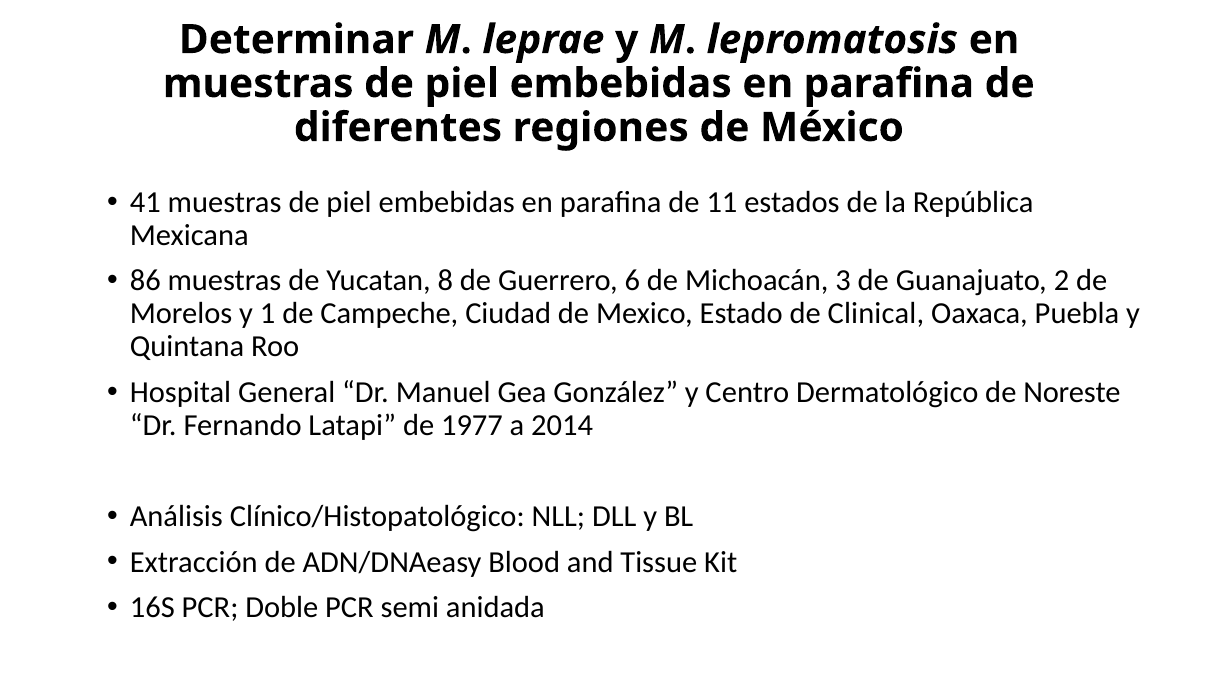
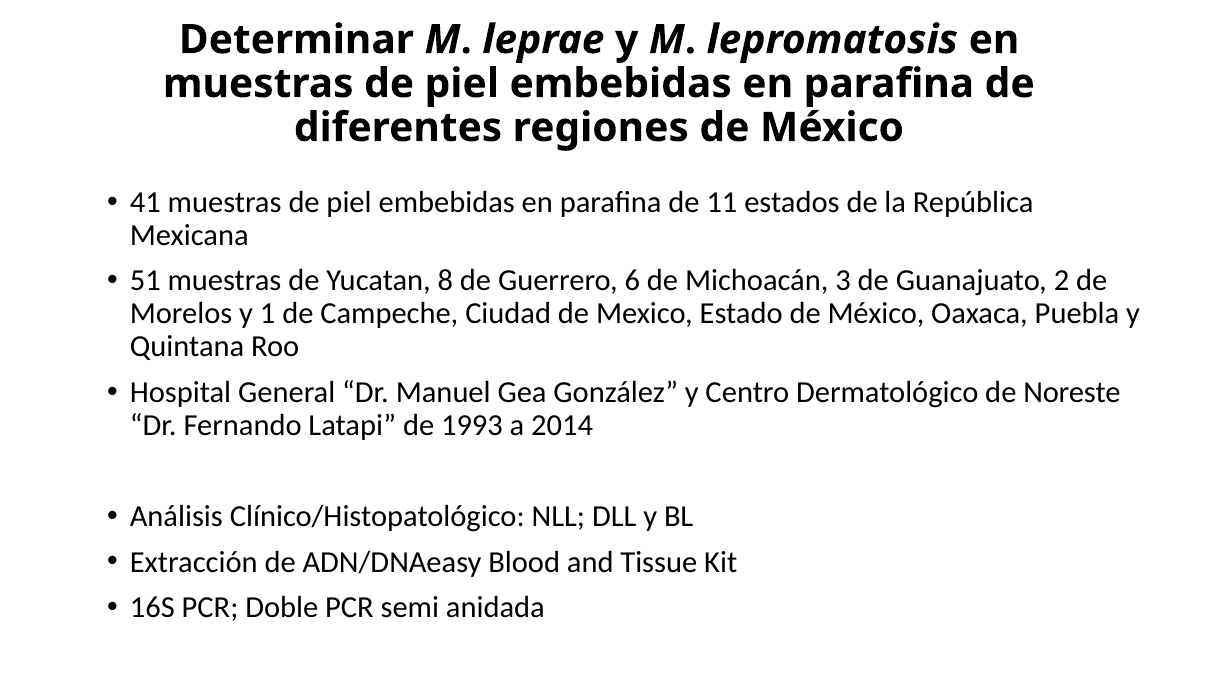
86: 86 -> 51
Estado de Clinical: Clinical -> México
1977: 1977 -> 1993
